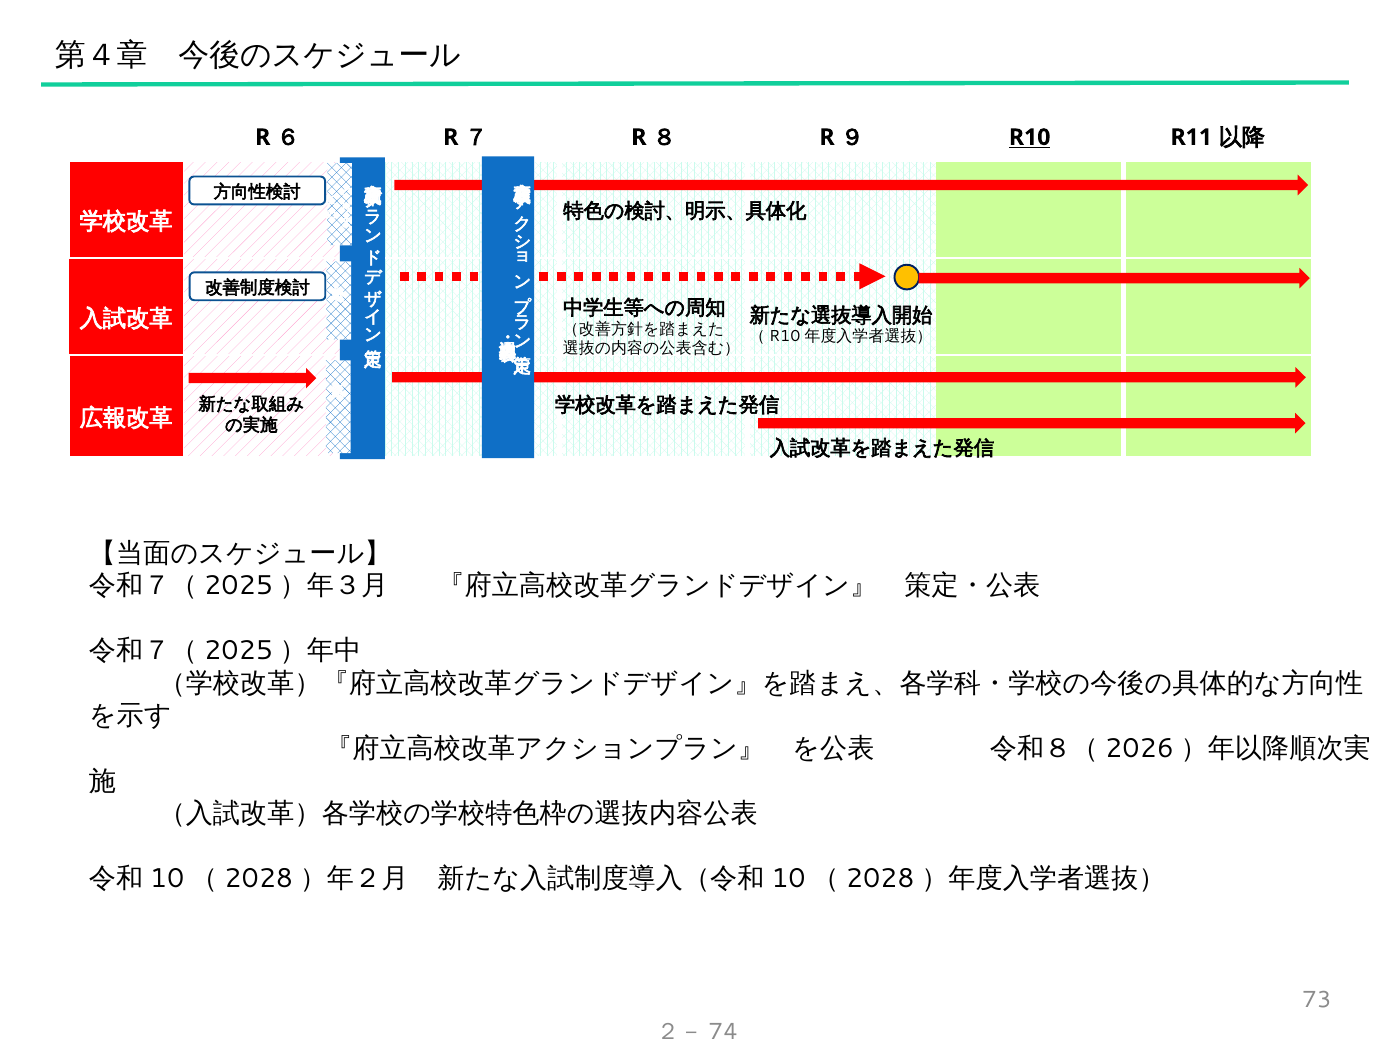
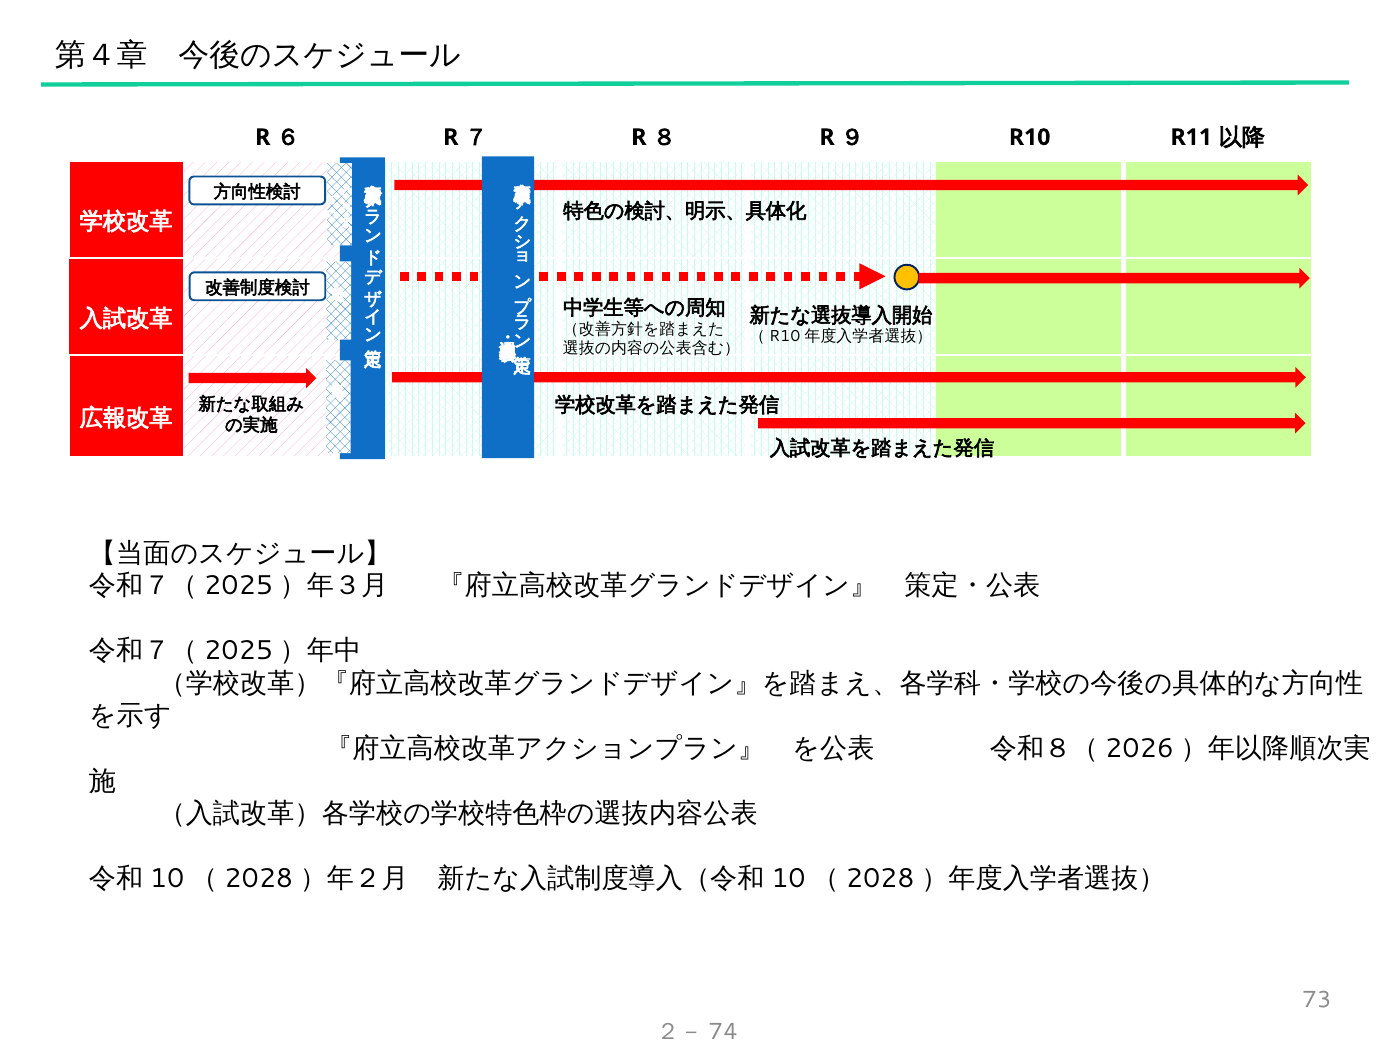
R10 underline: present -> none
